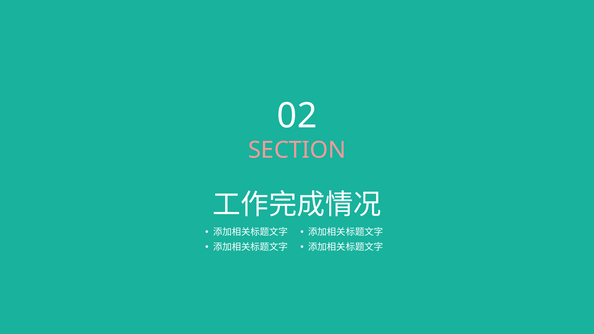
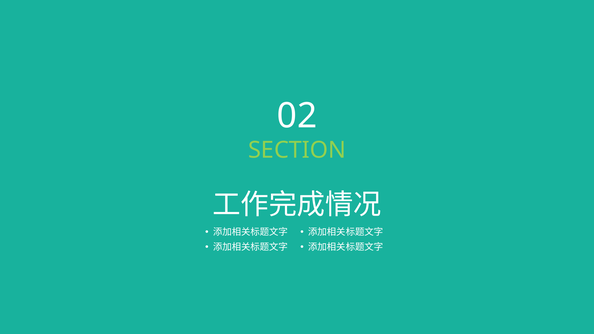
SECTION colour: pink -> light green
